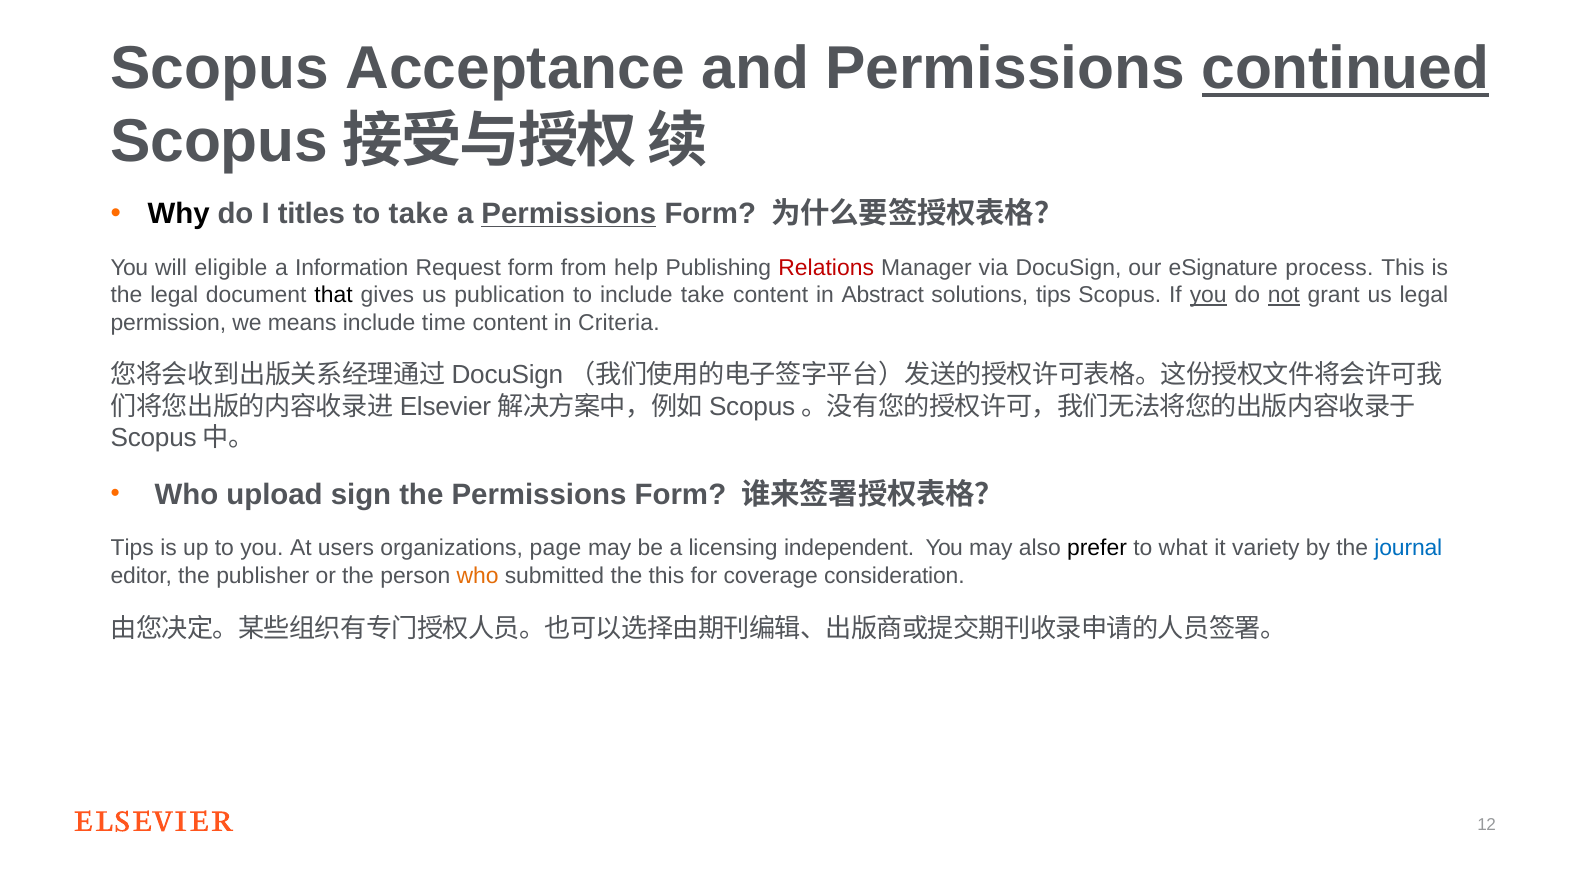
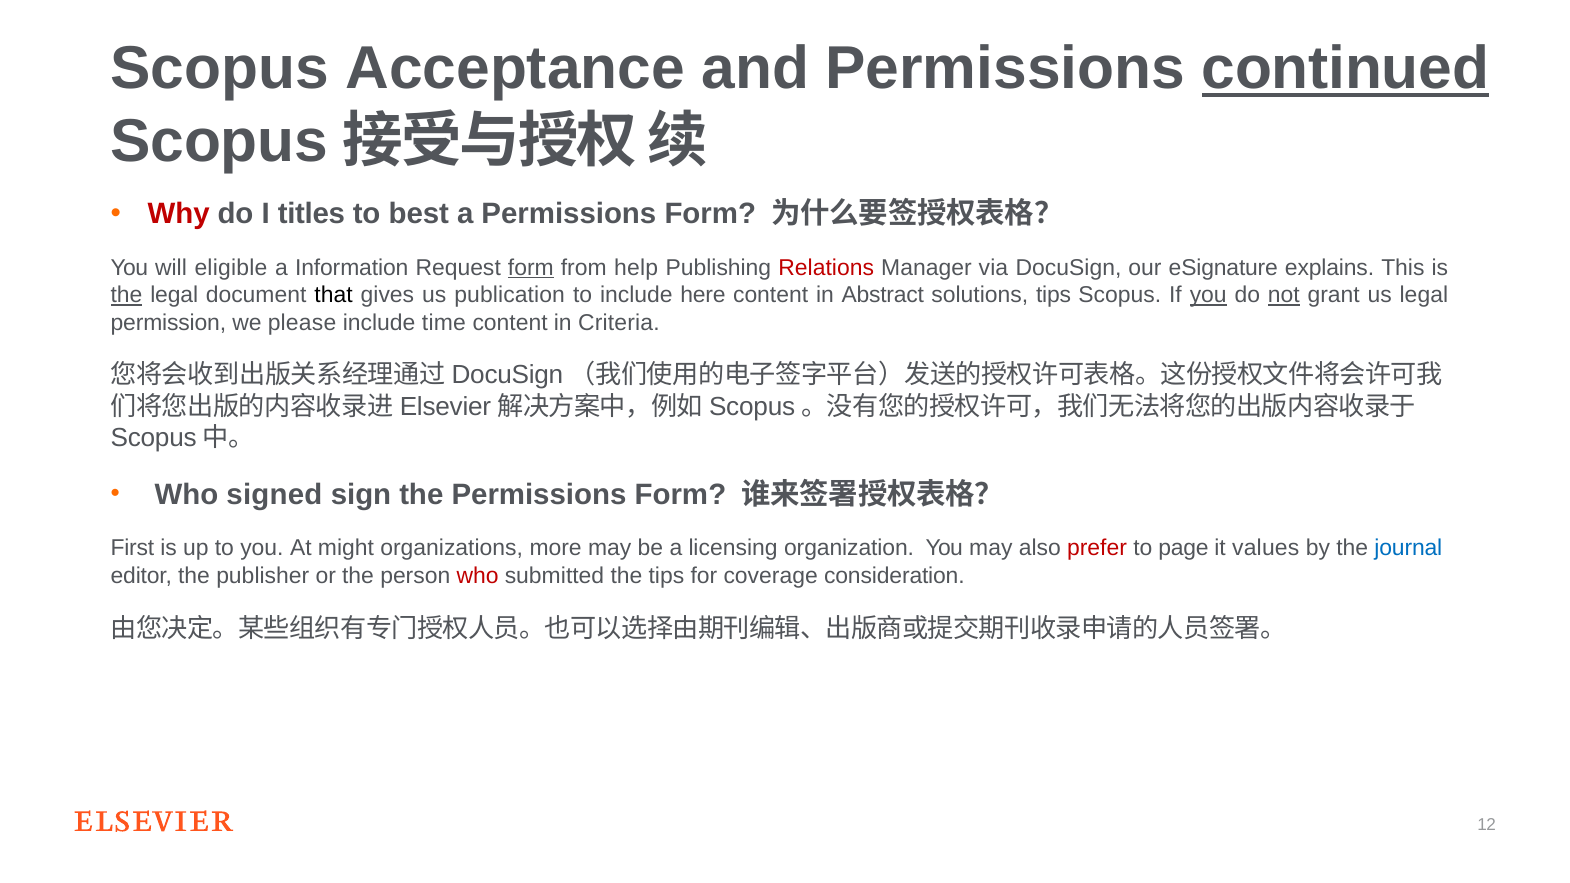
Why colour: black -> red
to take: take -> best
Permissions at (569, 214) underline: present -> none
form at (531, 268) underline: none -> present
process: process -> explains
the at (127, 295) underline: none -> present
include take: take -> here
means: means -> please
upload: upload -> signed
Tips at (132, 548): Tips -> First
users: users -> might
page: page -> more
independent: independent -> organization
prefer colour: black -> red
what: what -> page
variety: variety -> values
who at (478, 576) colour: orange -> red
the this: this -> tips
